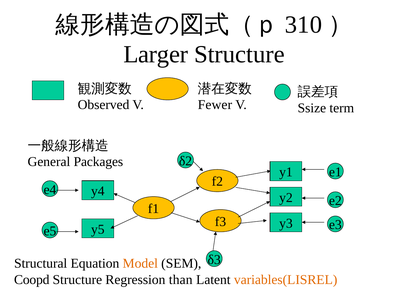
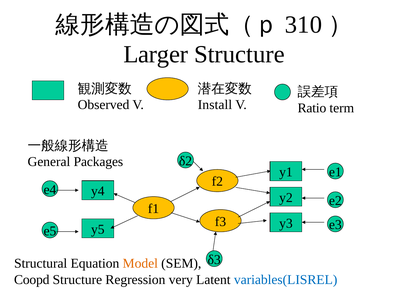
Fewer: Fewer -> Install
Ssize: Ssize -> Ratio
than: than -> very
variables(LISREL colour: orange -> blue
